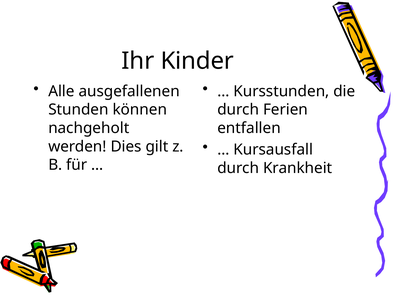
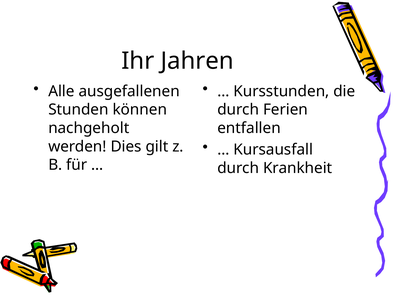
Kinder: Kinder -> Jahren
